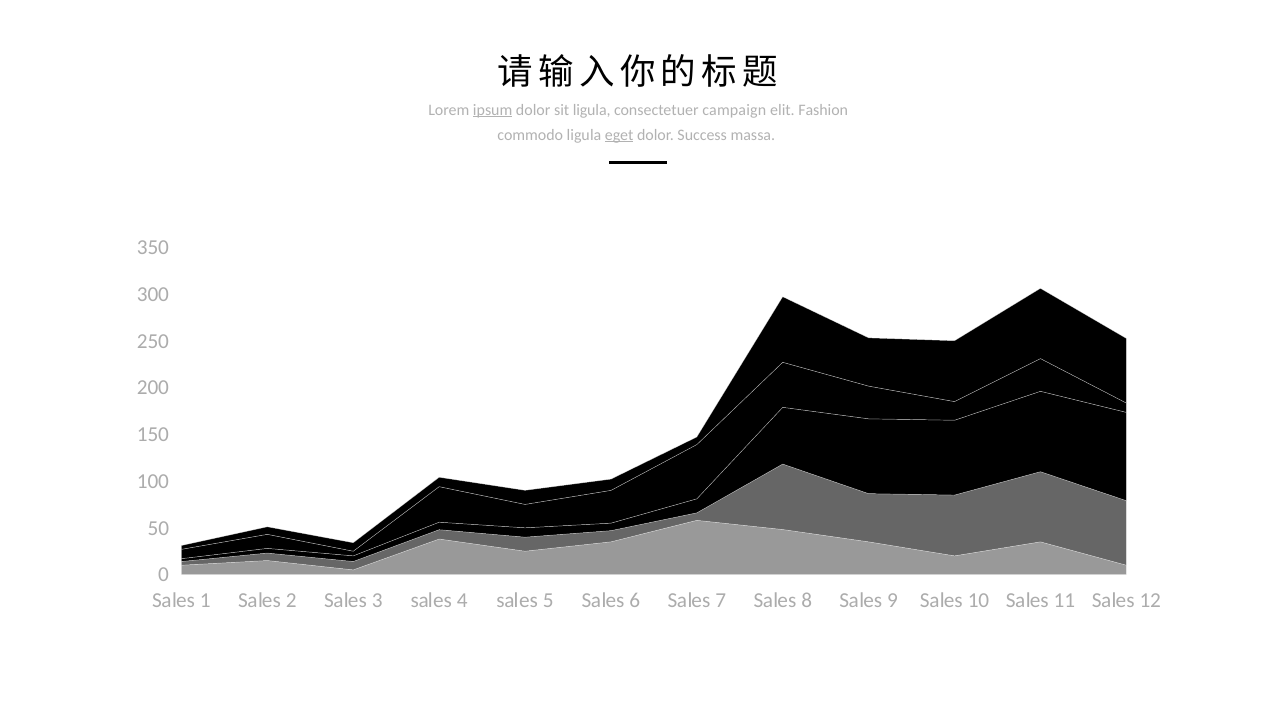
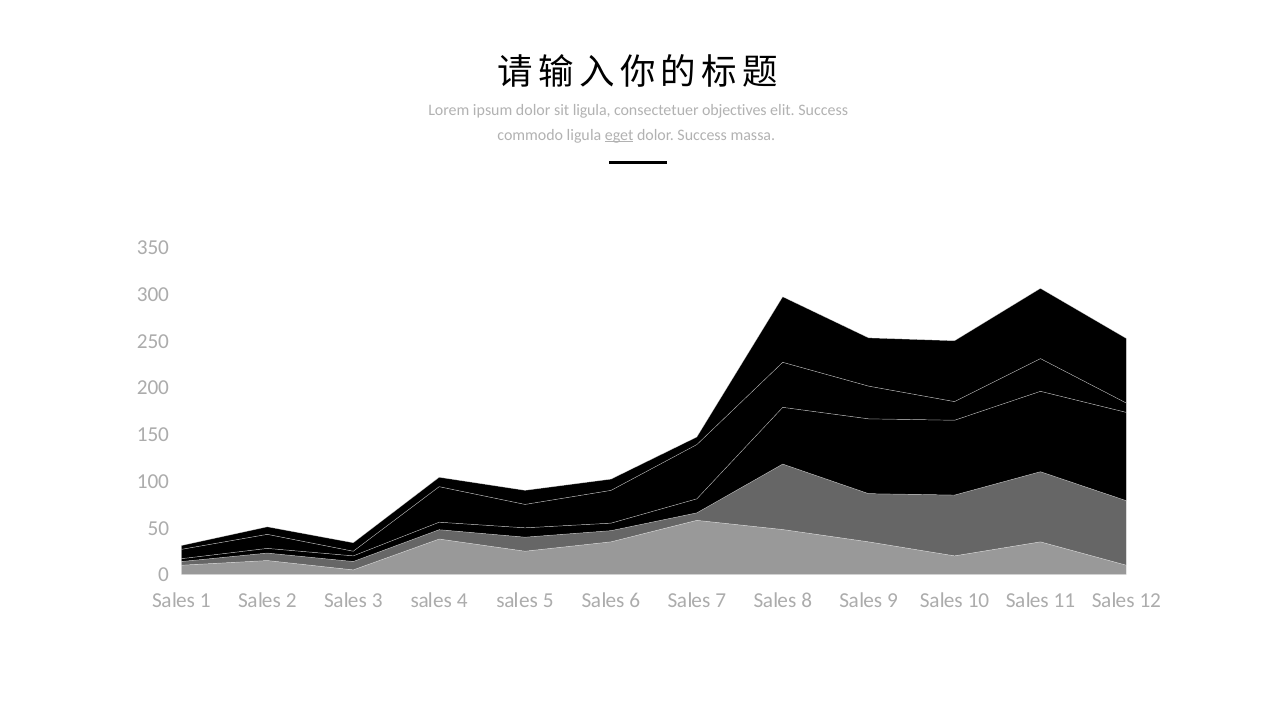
ipsum underline: present -> none
campaign: campaign -> objectives
elit Fashion: Fashion -> Success
